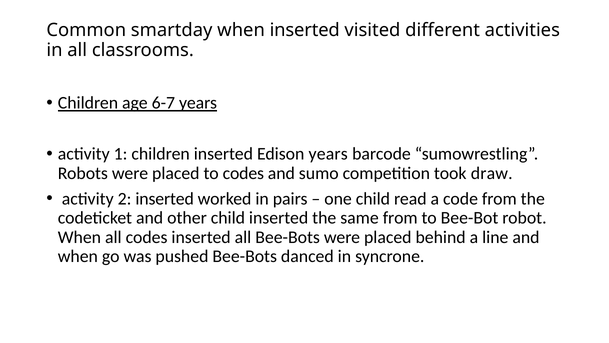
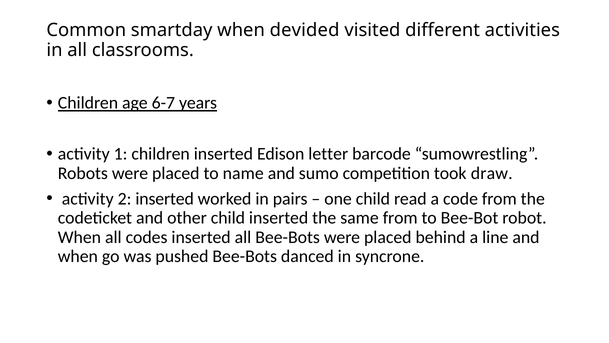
when inserted: inserted -> devided
Edison years: years -> letter
to codes: codes -> name
